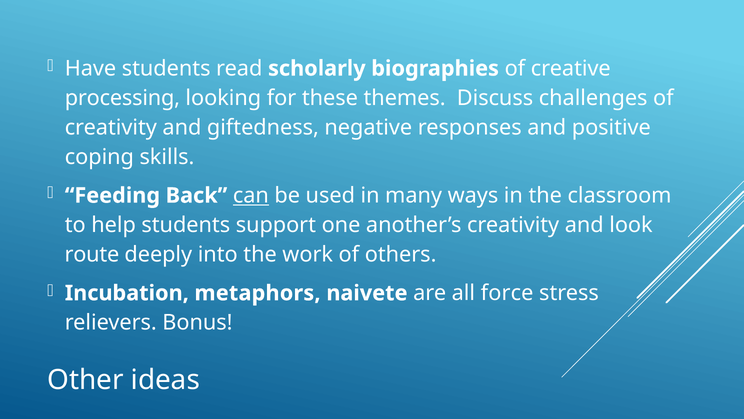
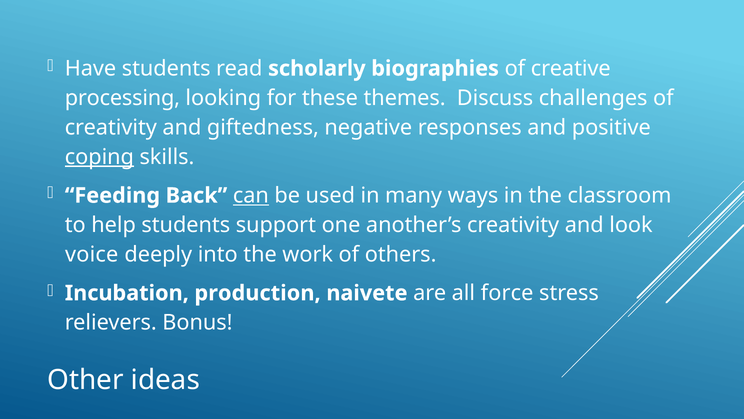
coping underline: none -> present
route: route -> voice
metaphors: metaphors -> production
